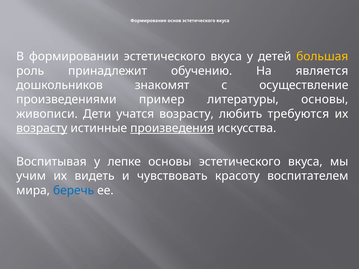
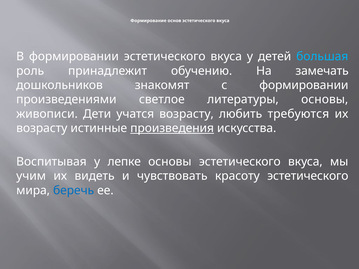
большая colour: yellow -> light blue
является: является -> замечать
с осуществление: осуществление -> формировании
пример: пример -> светлое
возрасту at (42, 128) underline: present -> none
красоту воспитателем: воспитателем -> эстетического
